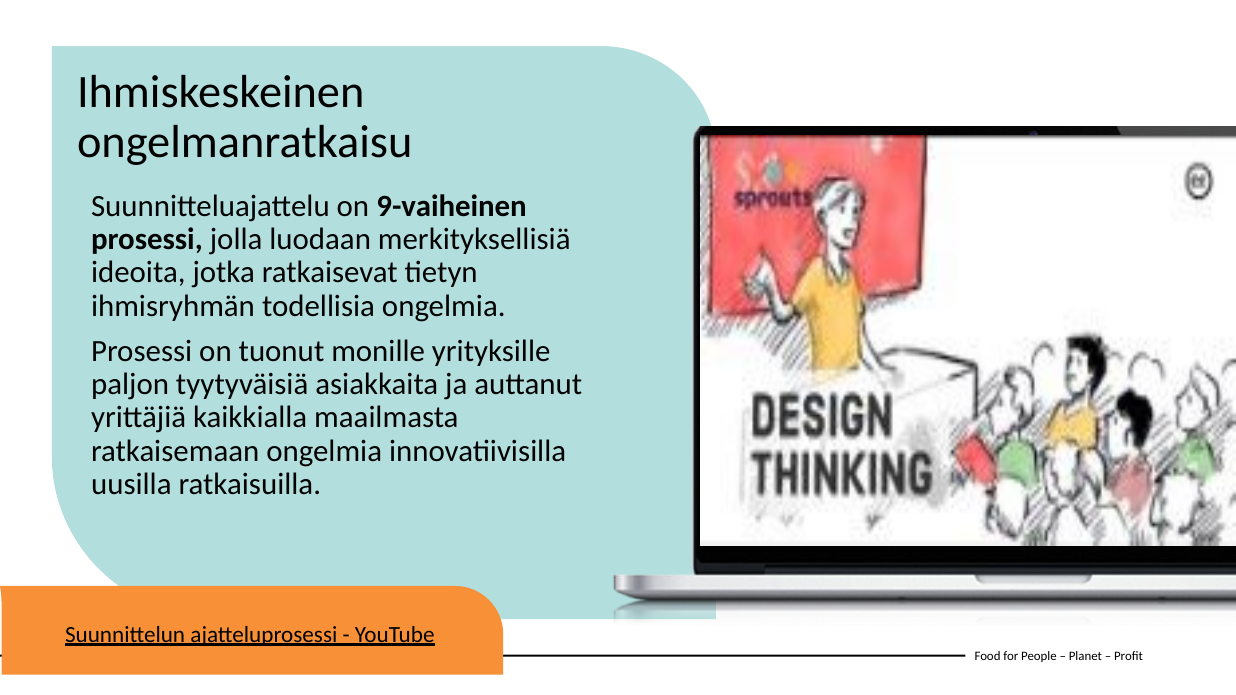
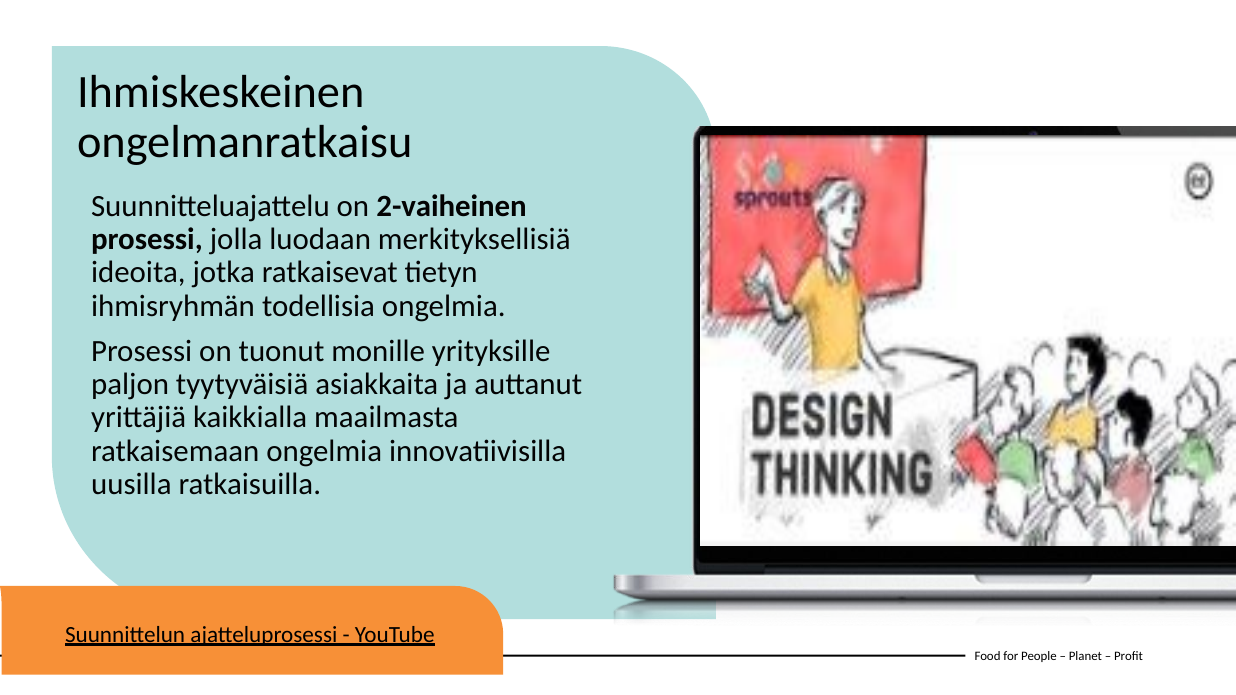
9-vaiheinen: 9-vaiheinen -> 2-vaiheinen
